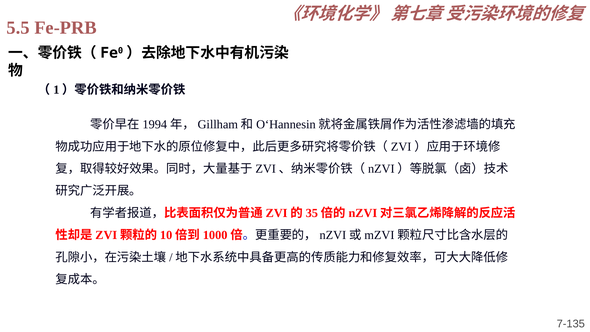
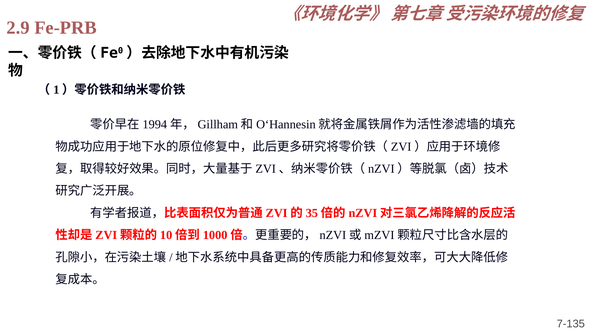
5.5: 5.5 -> 2.9
